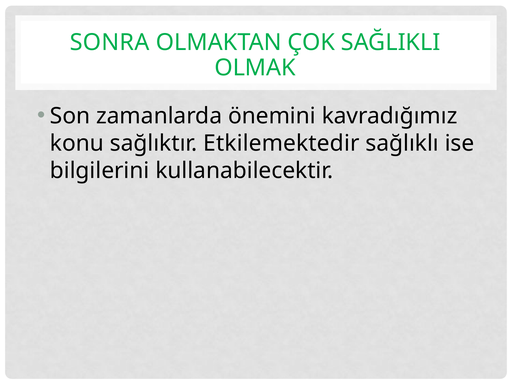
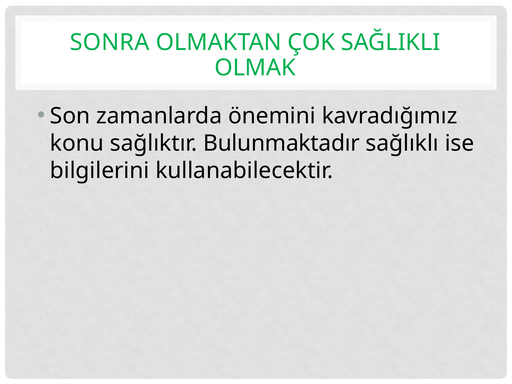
Etkilemektedir: Etkilemektedir -> Bulunmaktadır
